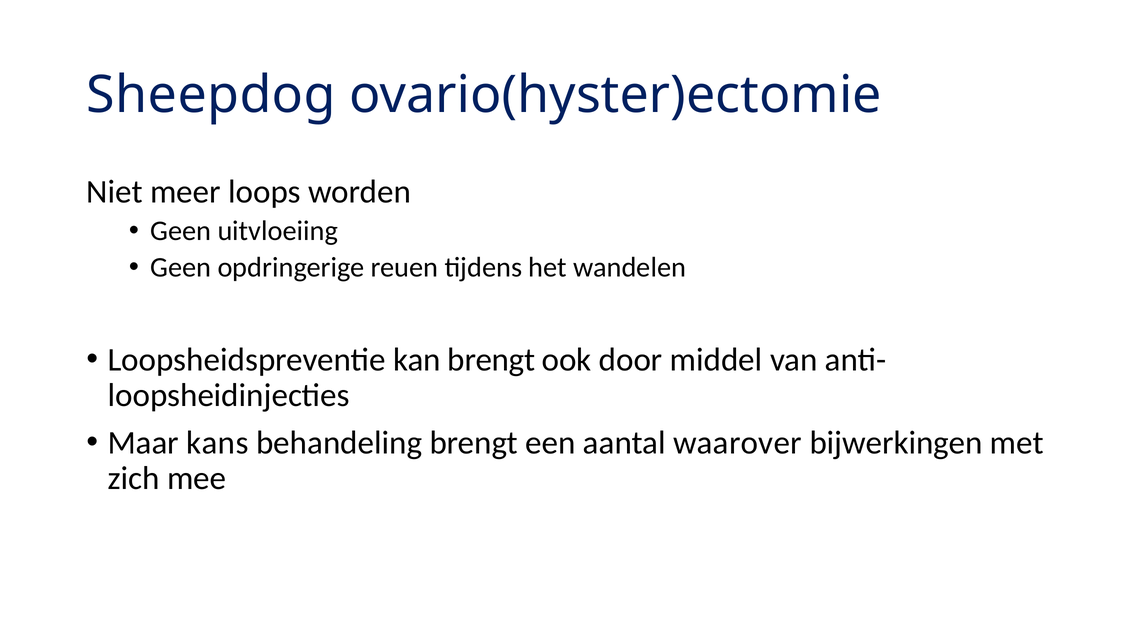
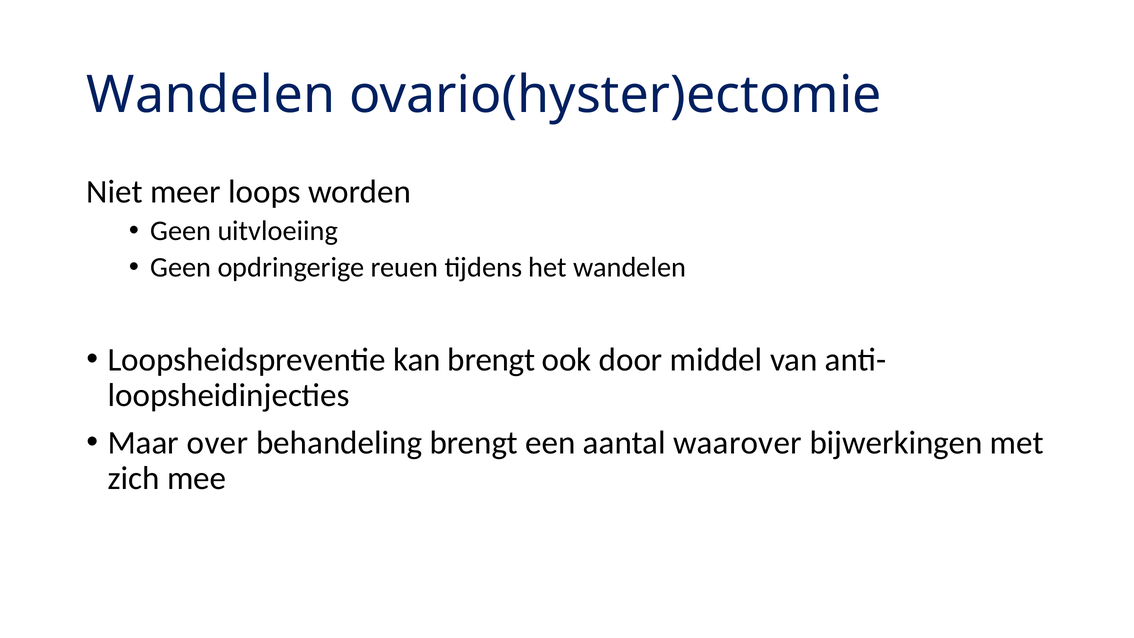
Sheepdog at (211, 95): Sheepdog -> Wandelen
kans: kans -> over
